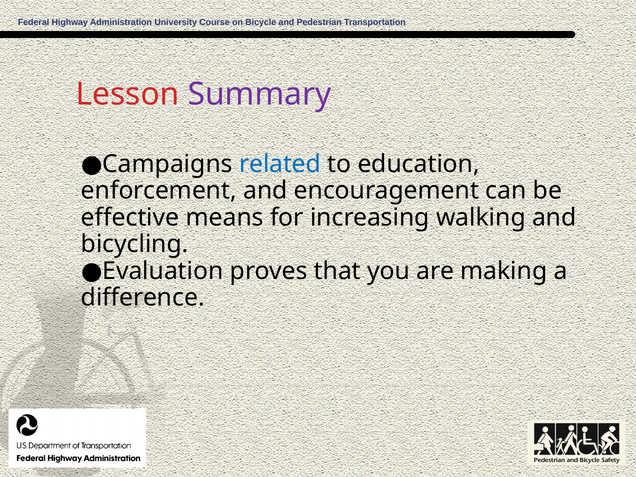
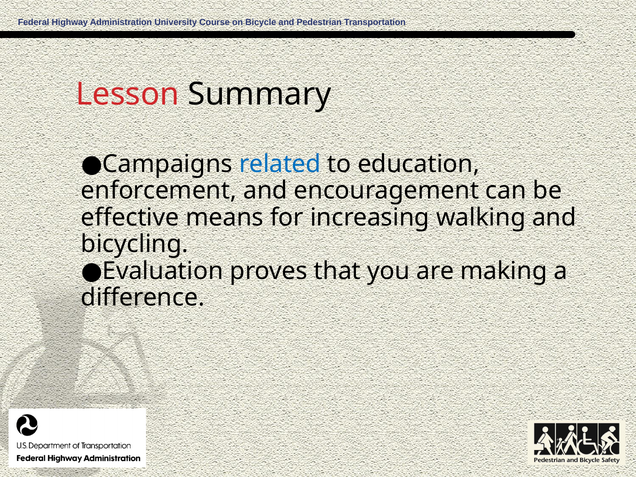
Summary colour: purple -> black
